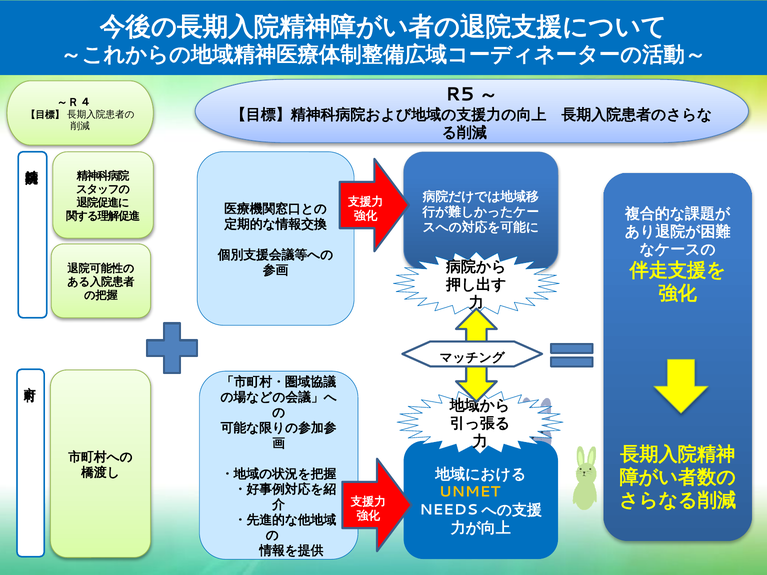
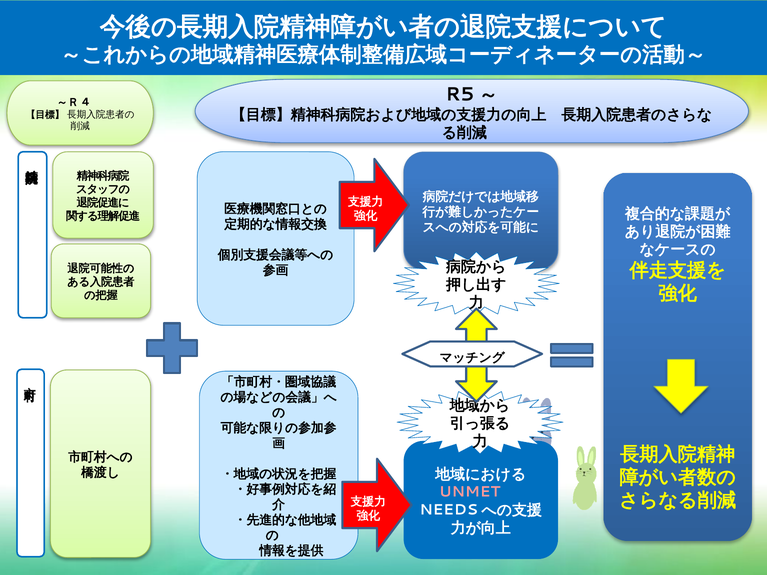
UNMET colour: yellow -> pink
